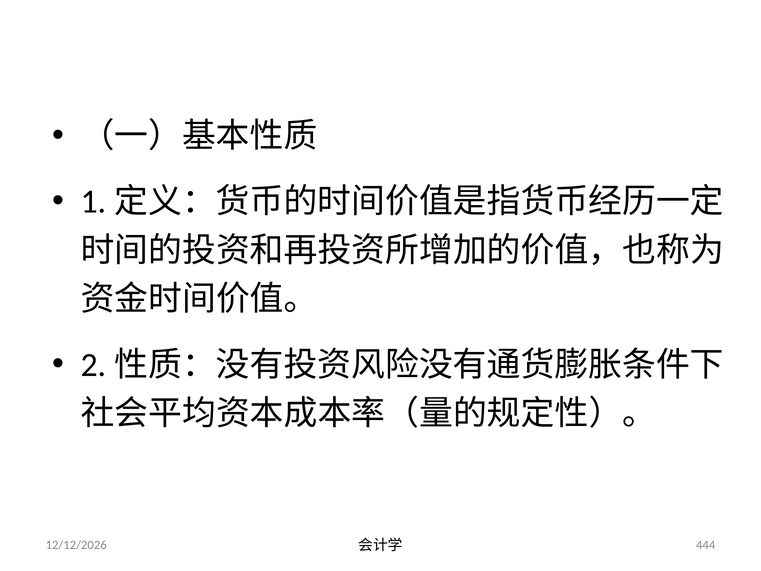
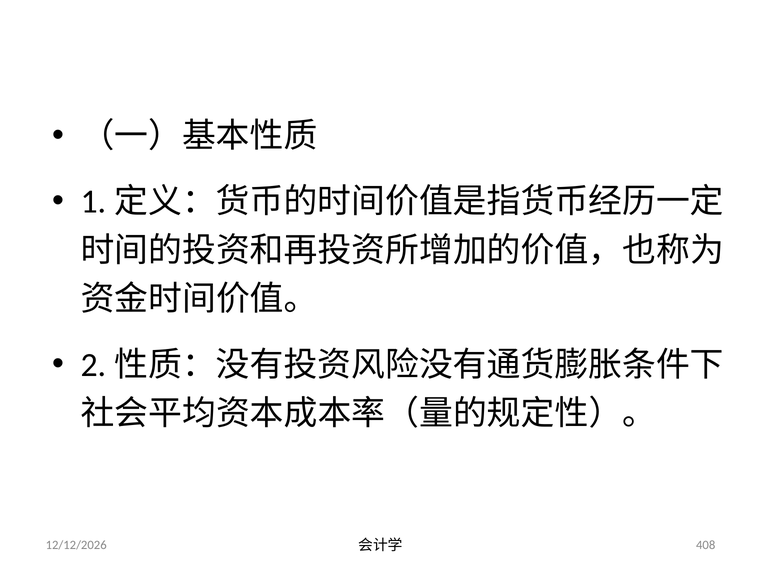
444: 444 -> 408
